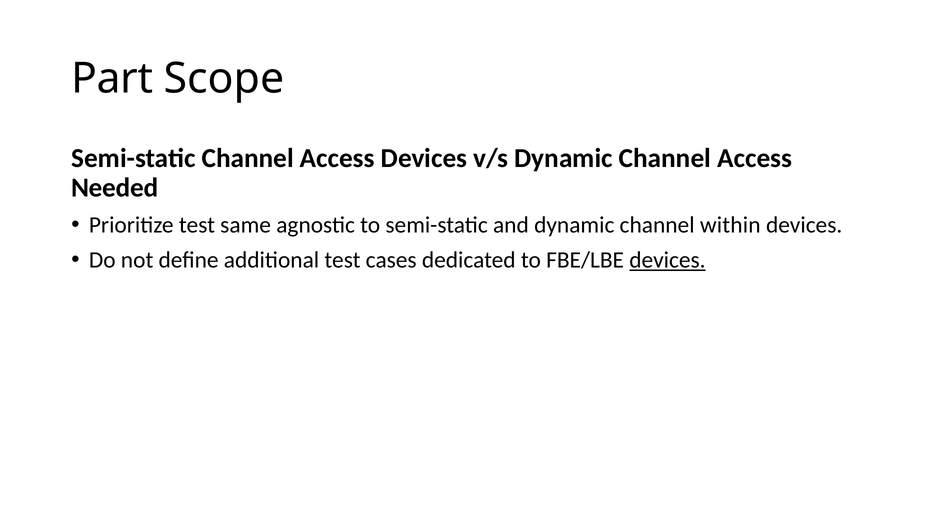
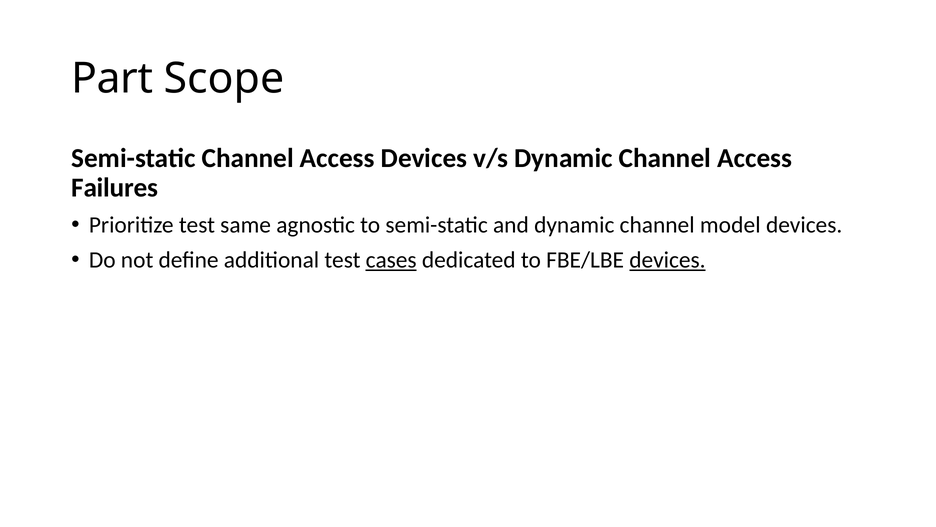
Needed: Needed -> Failures
within: within -> model
cases underline: none -> present
